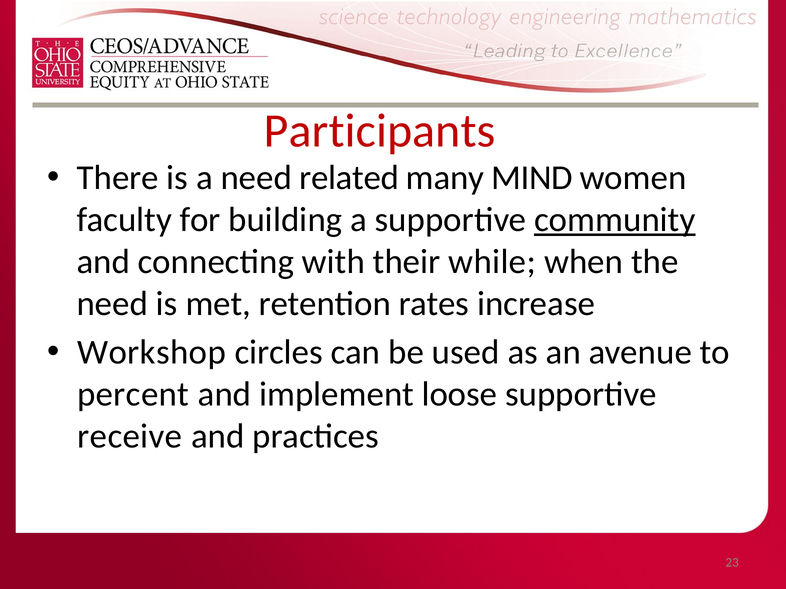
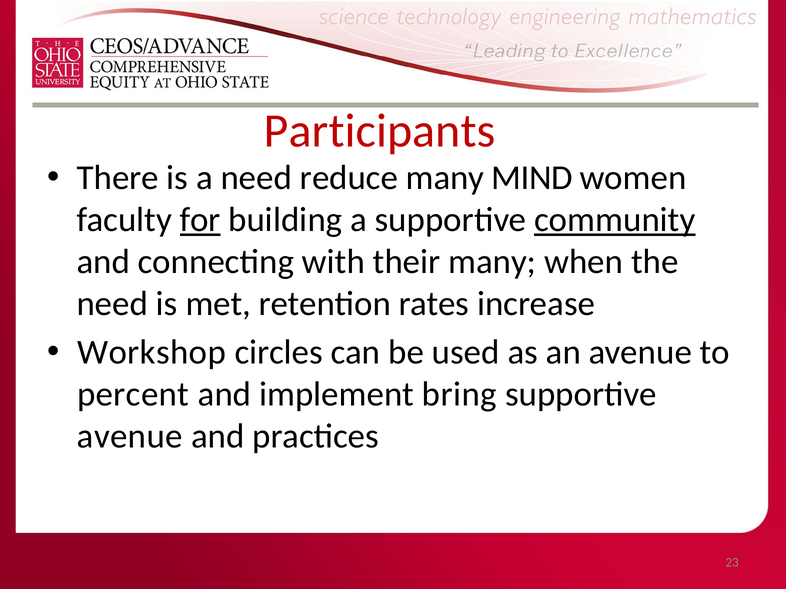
related: related -> reduce
for underline: none -> present
their while: while -> many
loose: loose -> bring
receive at (130, 437): receive -> avenue
